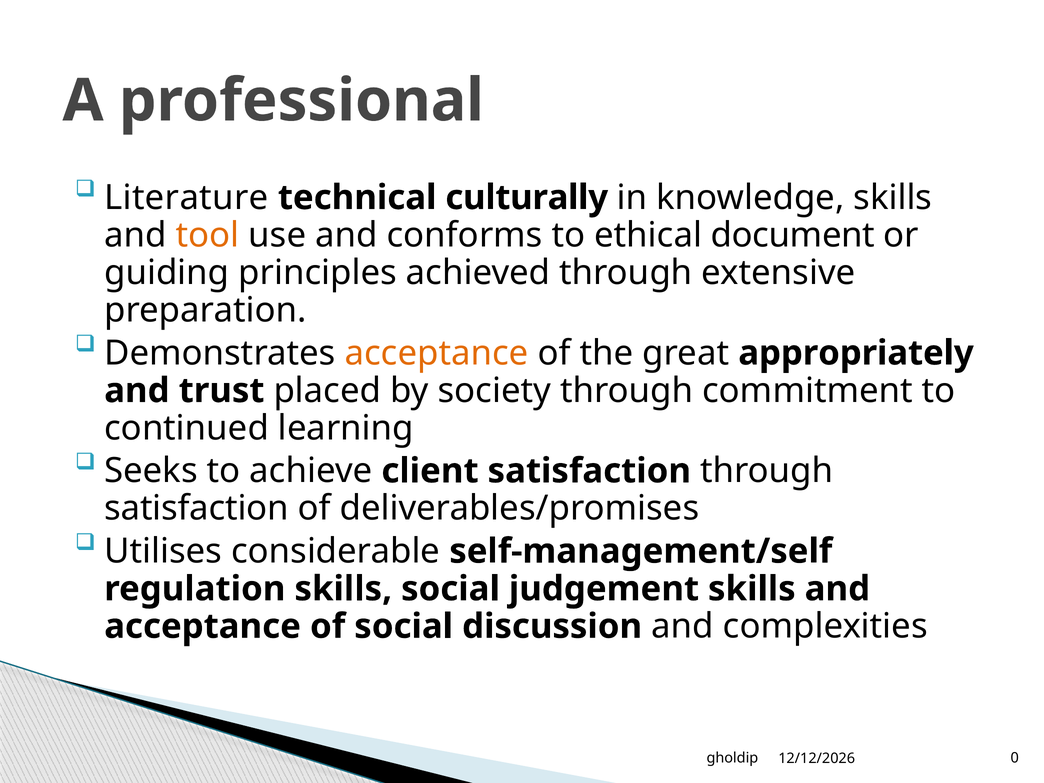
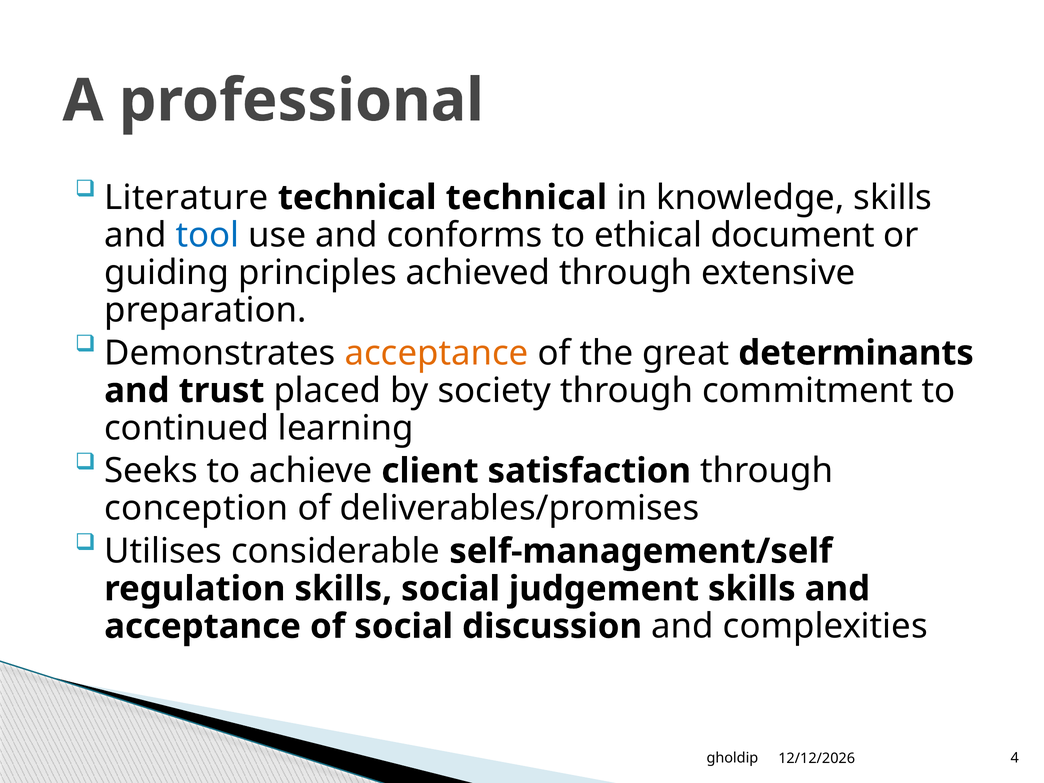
technical culturally: culturally -> technical
tool colour: orange -> blue
appropriately: appropriately -> determinants
satisfaction at (197, 508): satisfaction -> conception
0: 0 -> 4
